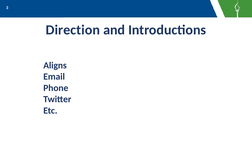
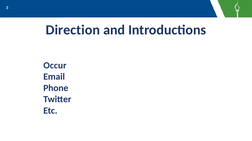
Aligns: Aligns -> Occur
